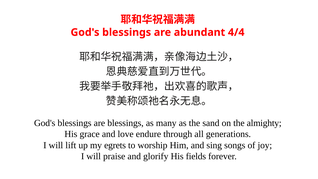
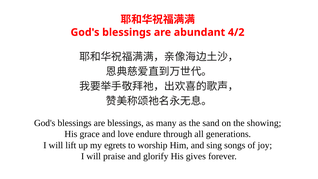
4/4: 4/4 -> 4/2
almighty: almighty -> showing
fields: fields -> gives
